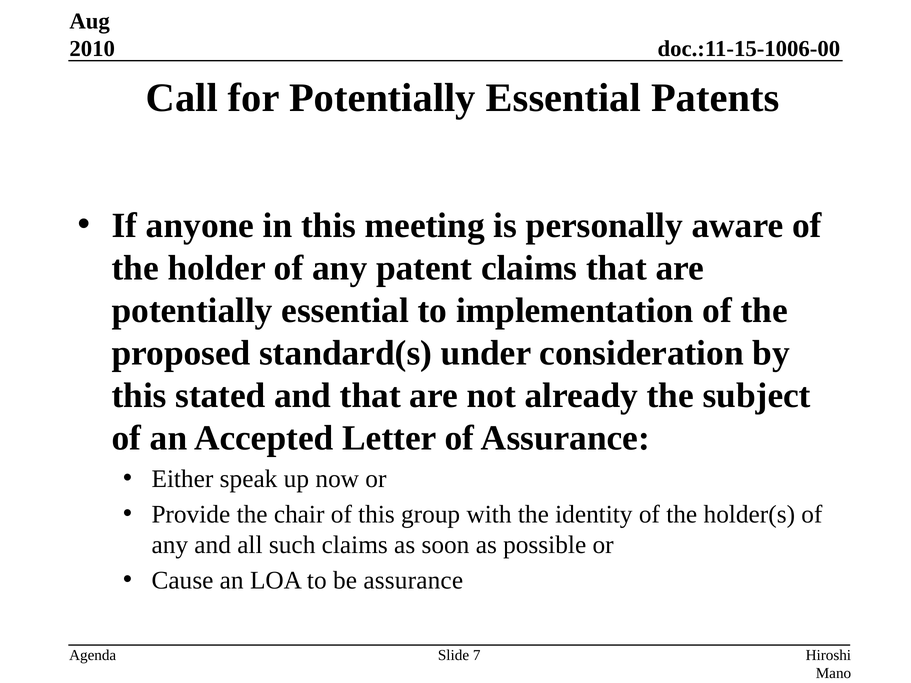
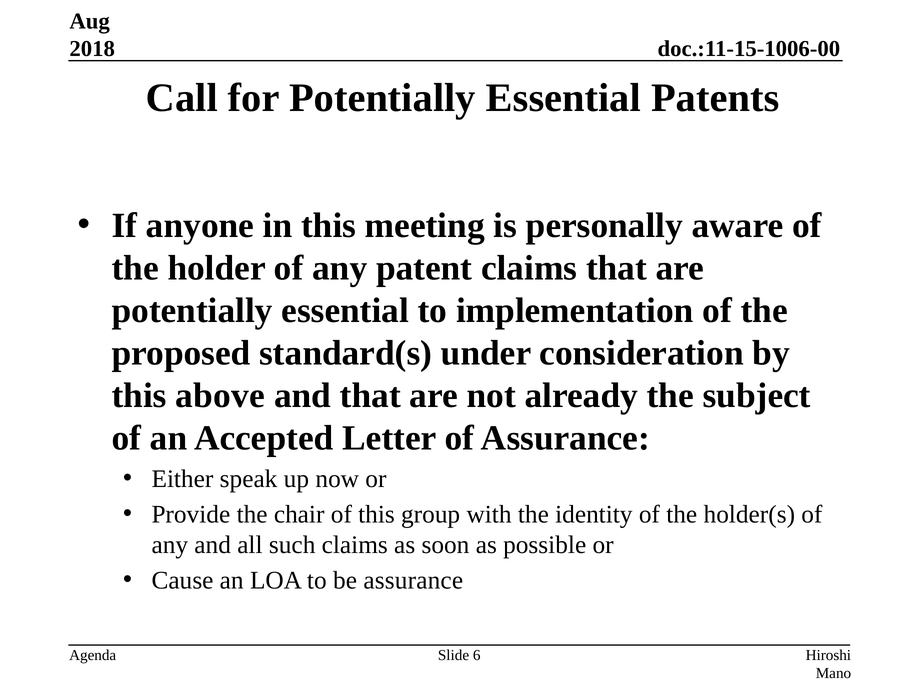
2010: 2010 -> 2018
stated: stated -> above
7: 7 -> 6
